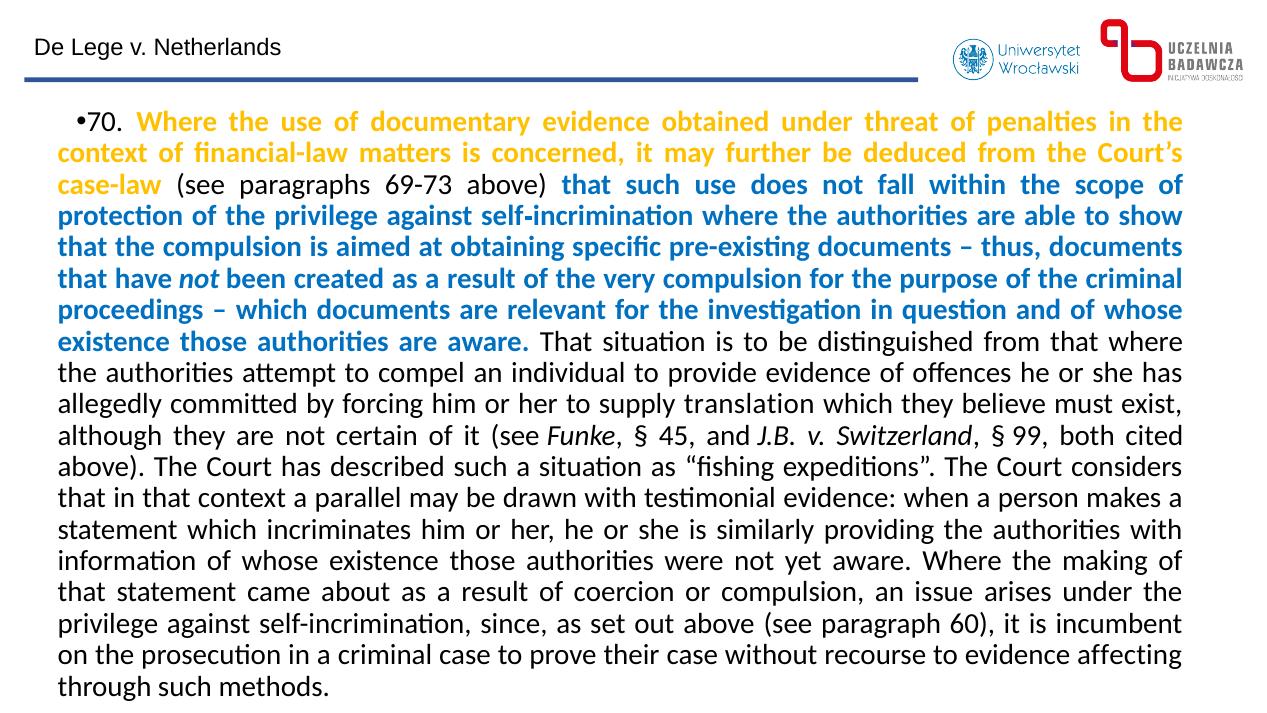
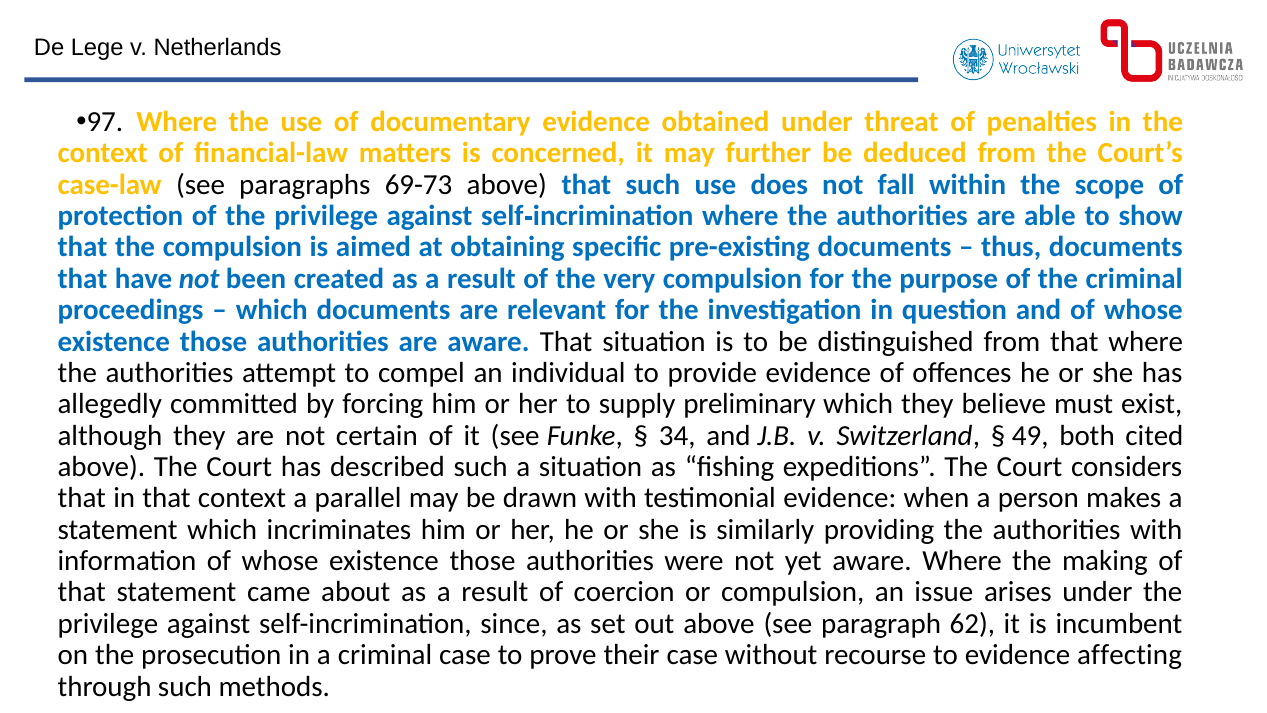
70: 70 -> 97
translation: translation -> preliminary
45: 45 -> 34
99: 99 -> 49
60: 60 -> 62
